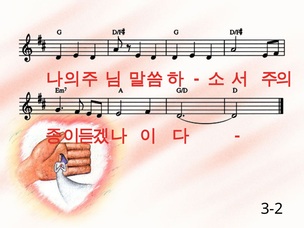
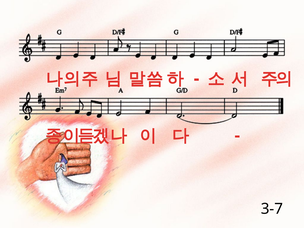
3-2: 3-2 -> 3-7
